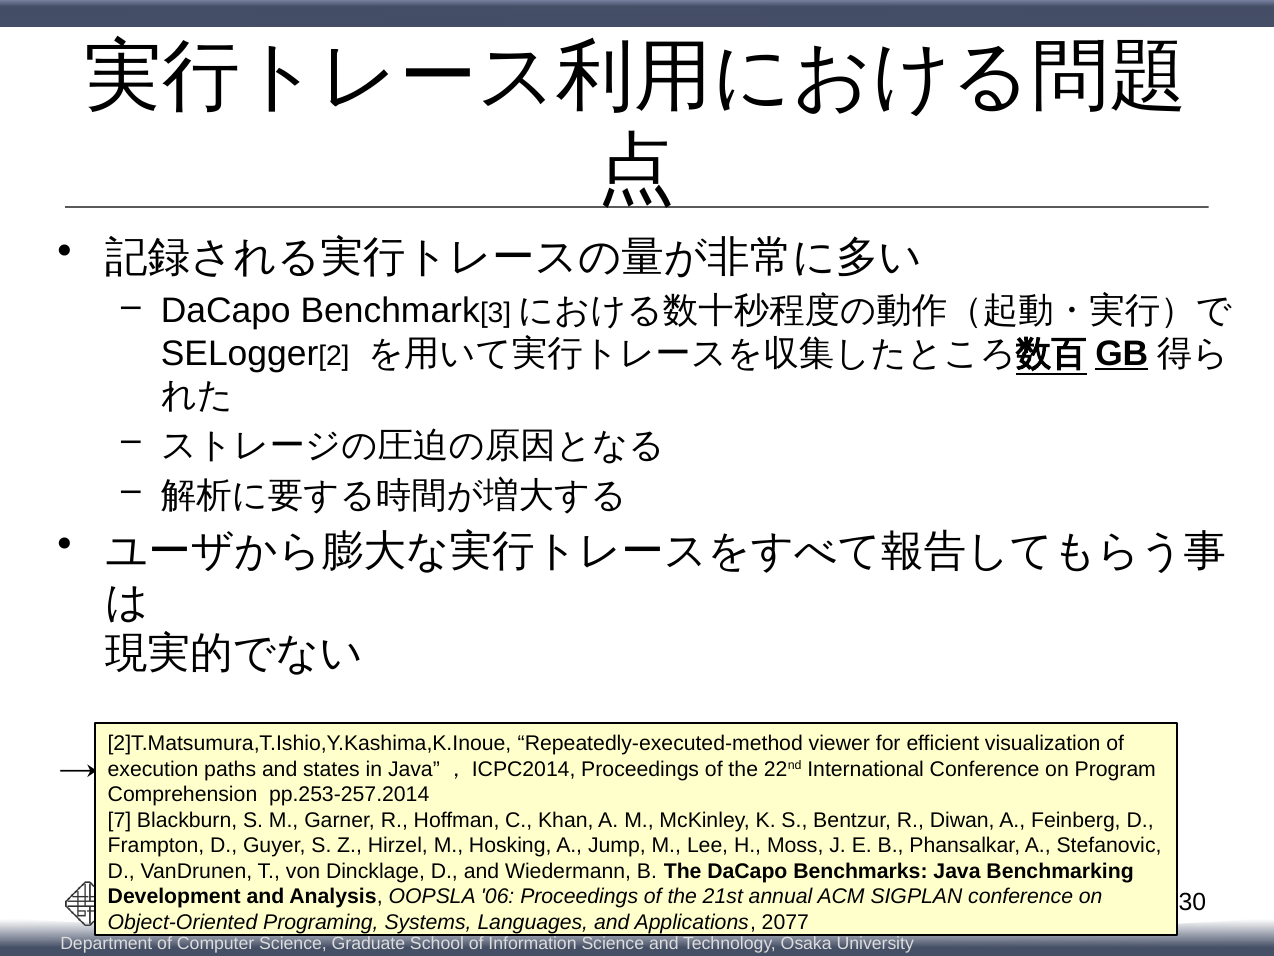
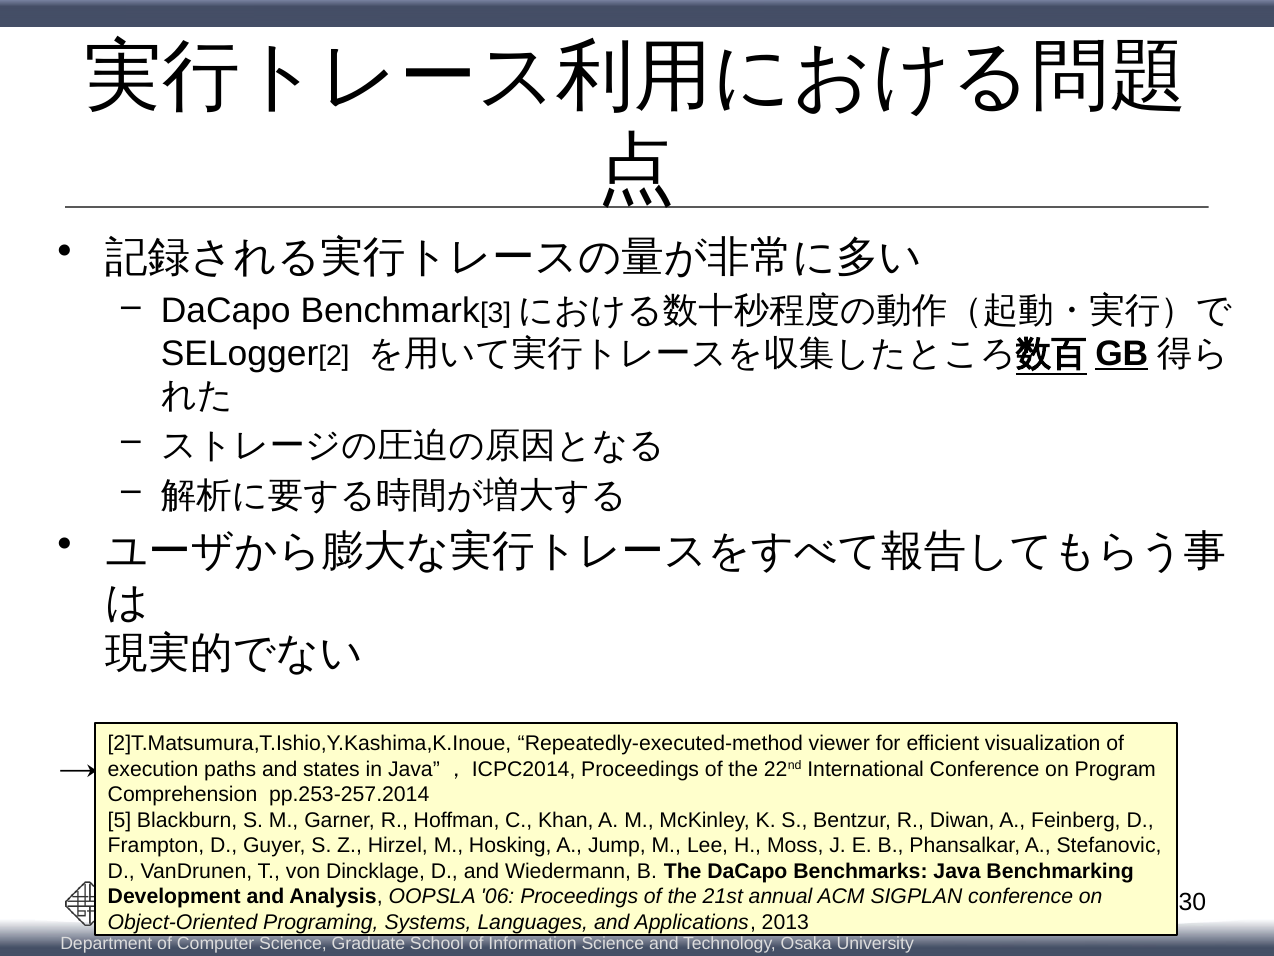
7: 7 -> 5
2077: 2077 -> 2013
